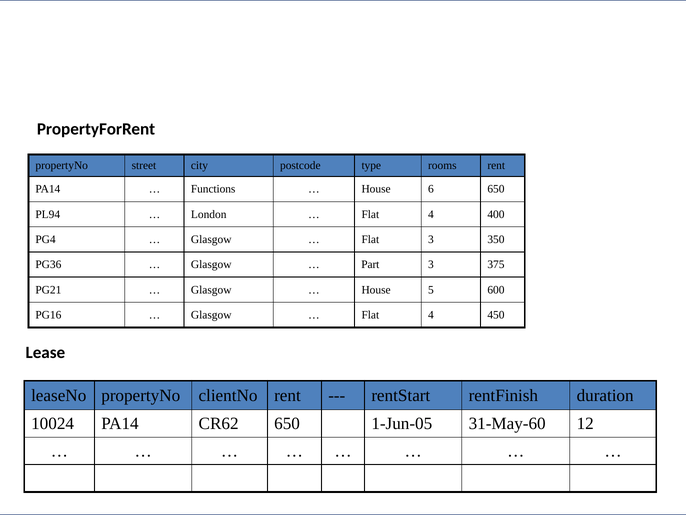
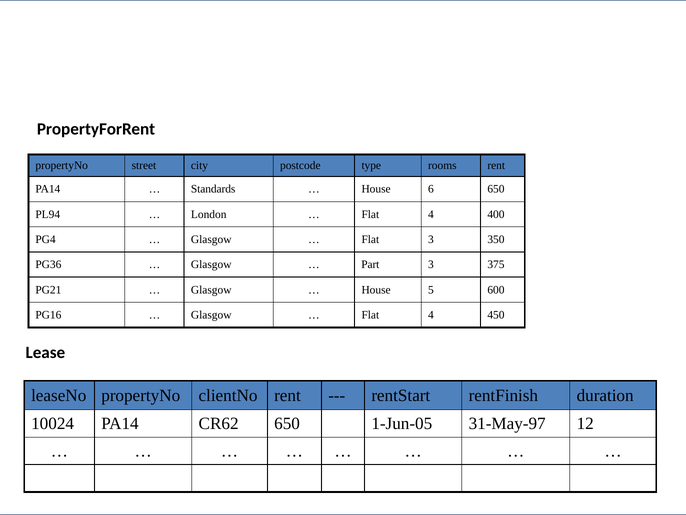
Functions: Functions -> Standards
31-May-60: 31-May-60 -> 31-May-97
